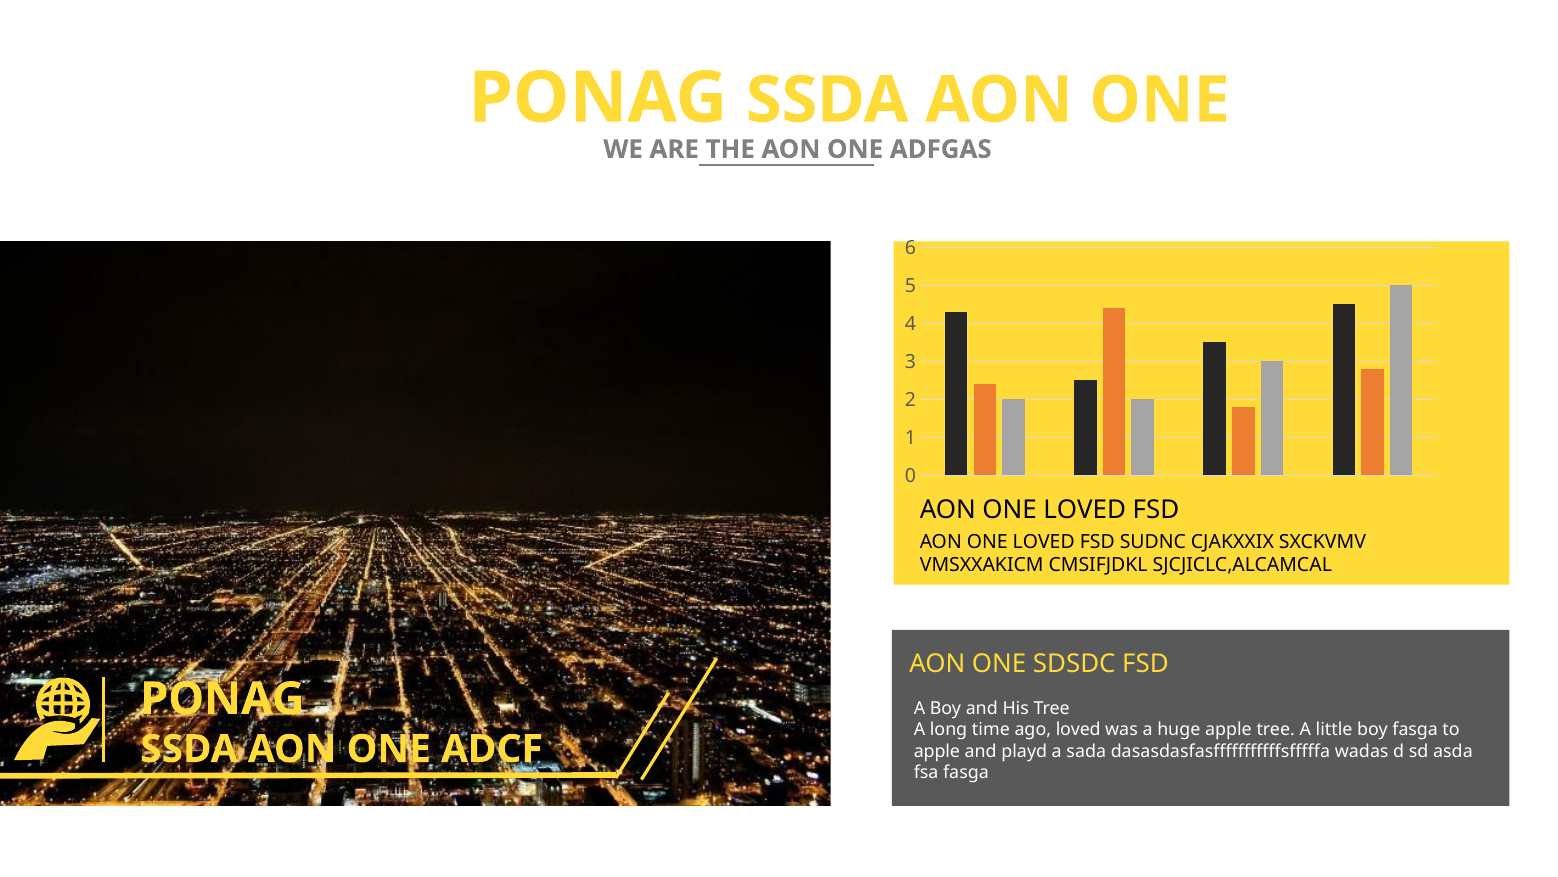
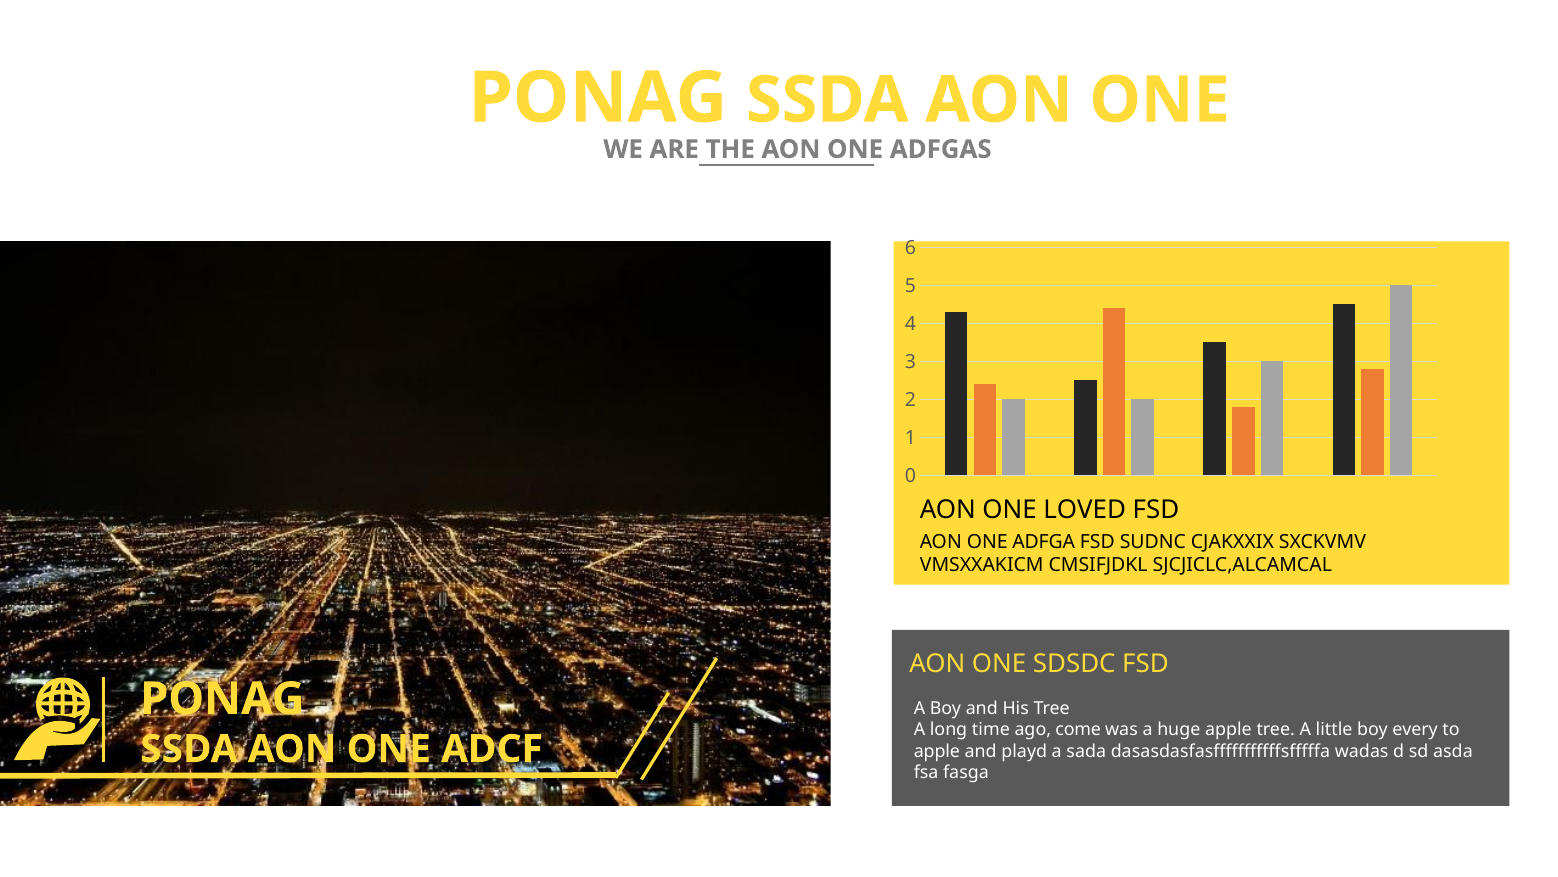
LOVED at (1044, 542): LOVED -> ADFGA
ago loved: loved -> come
boy fasga: fasga -> every
